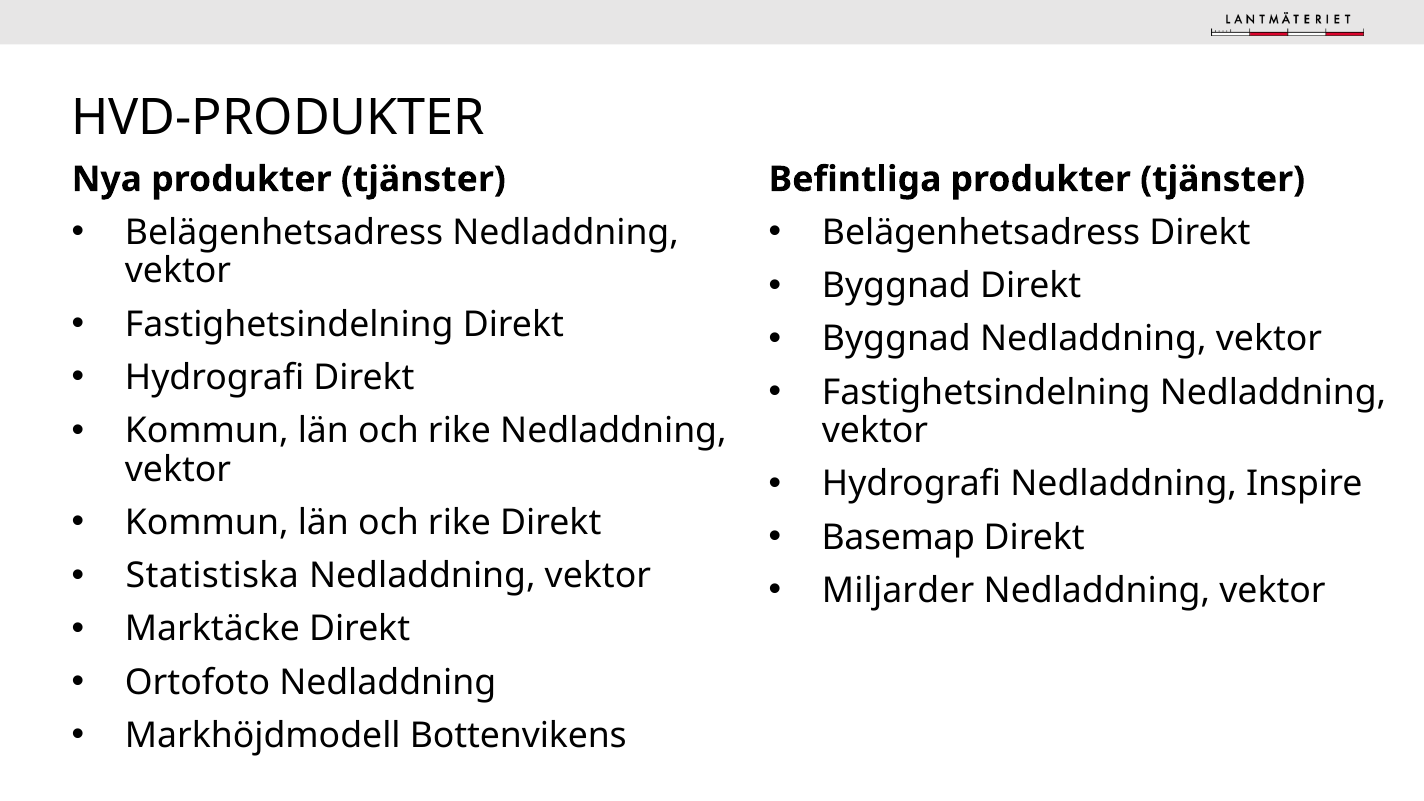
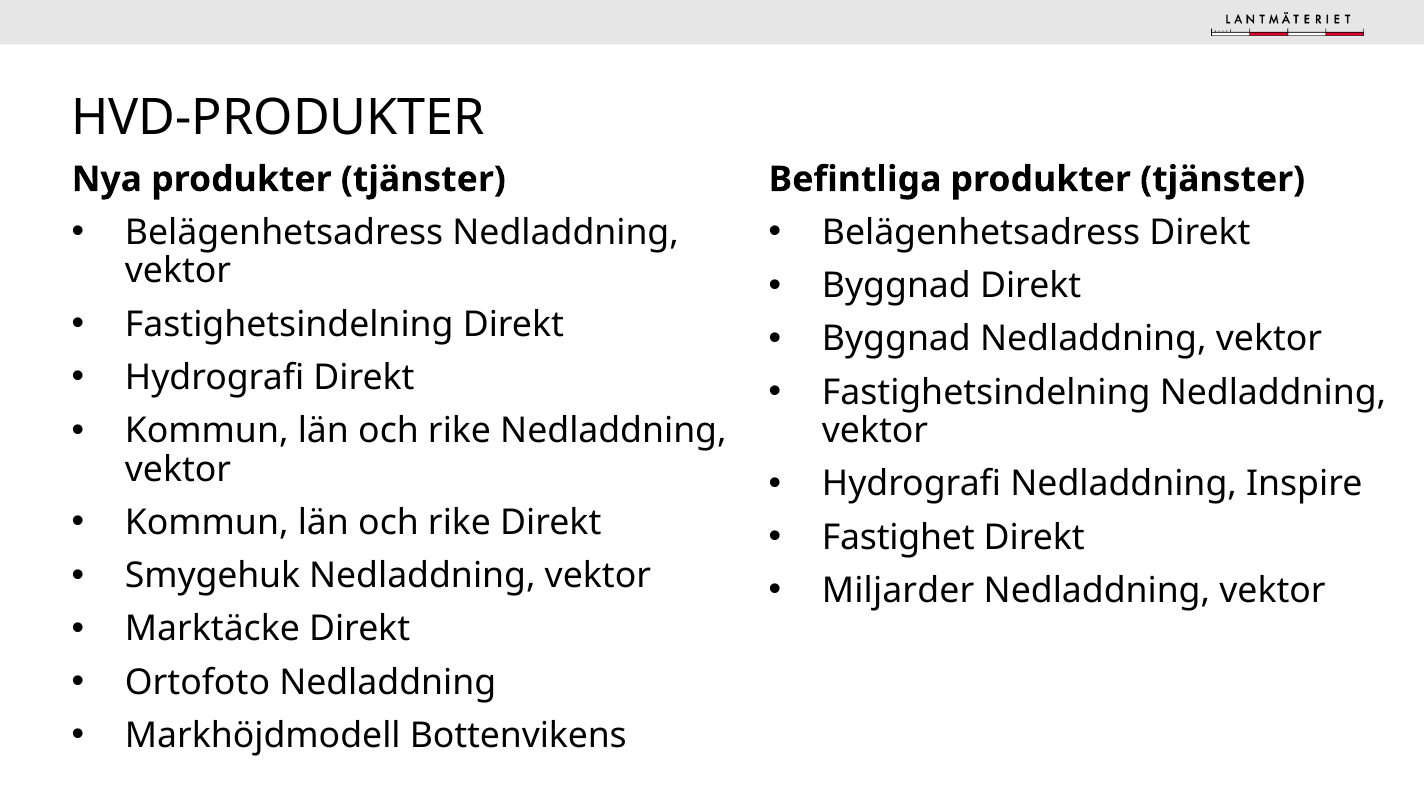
Basemap: Basemap -> Fastighet
Statistiska: Statistiska -> Smygehuk
